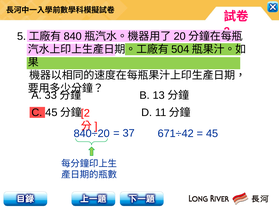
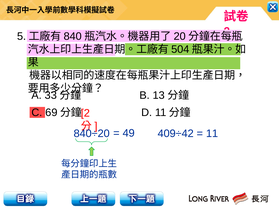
C 45: 45 -> 69
37: 37 -> 49
671÷42: 671÷42 -> 409÷42
45 at (212, 134): 45 -> 11
